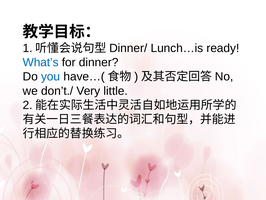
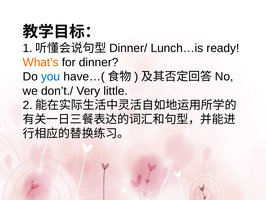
What’s colour: blue -> orange
